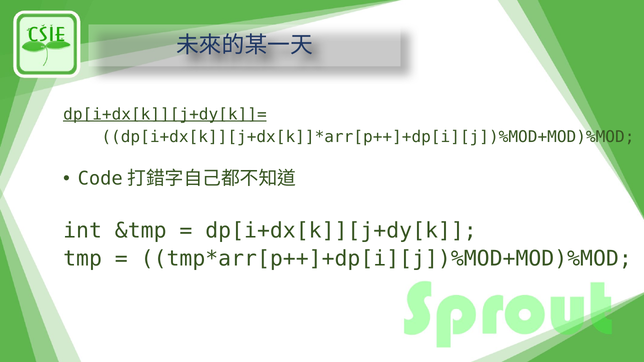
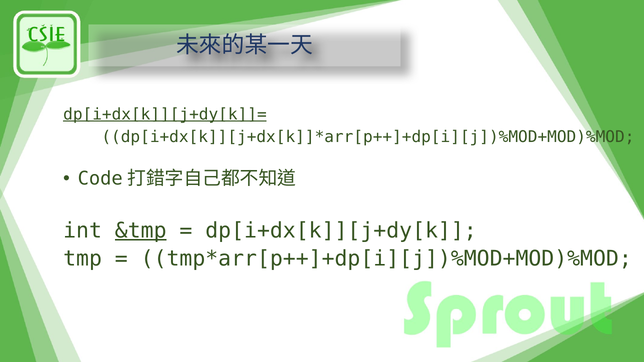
&tmp underline: none -> present
